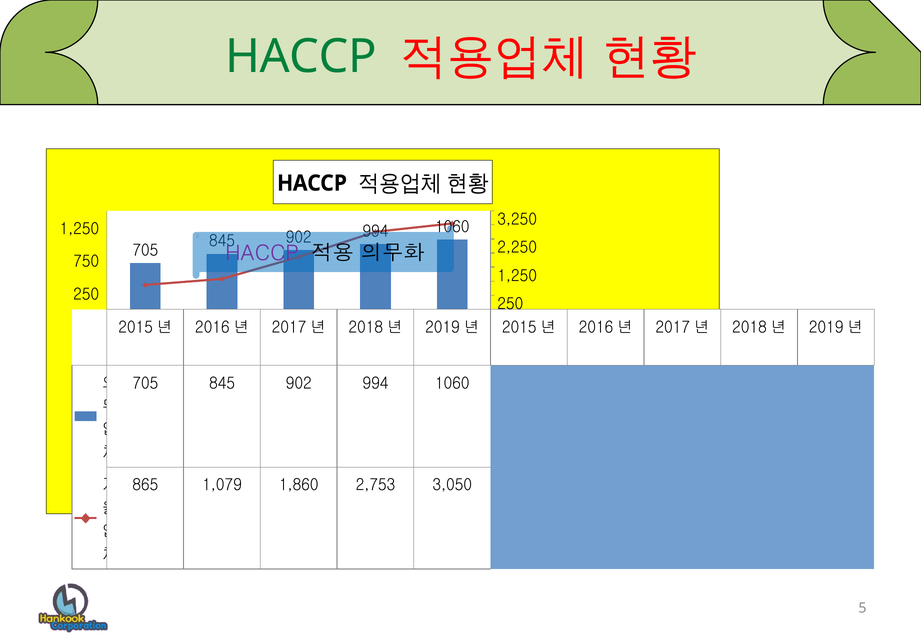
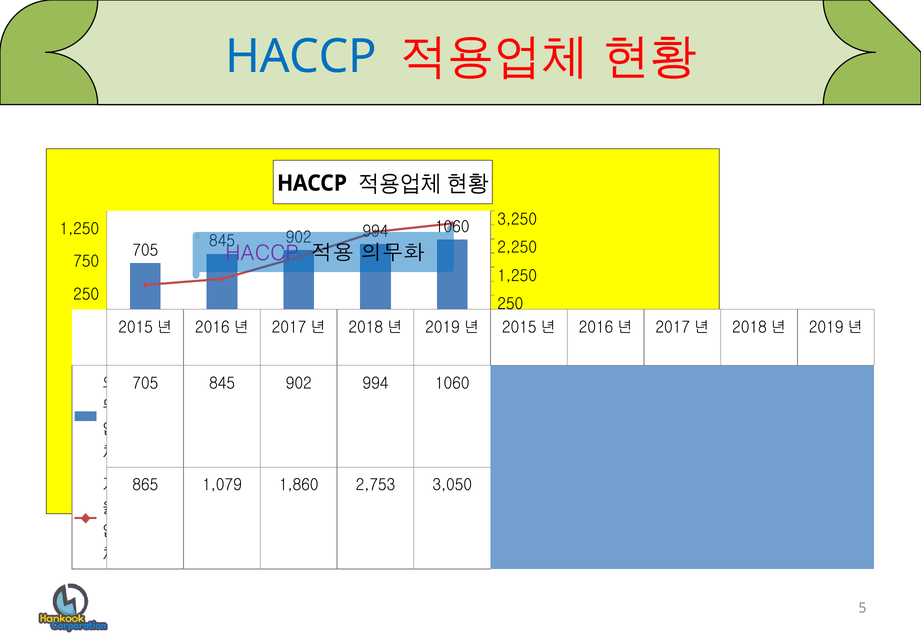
HACCP at (301, 56) colour: green -> blue
